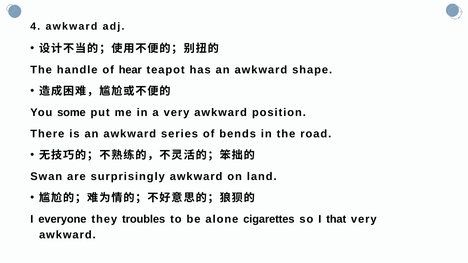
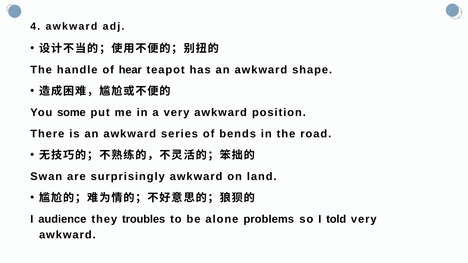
everyone: everyone -> audience
cigarettes: cigarettes -> problems
that: that -> told
